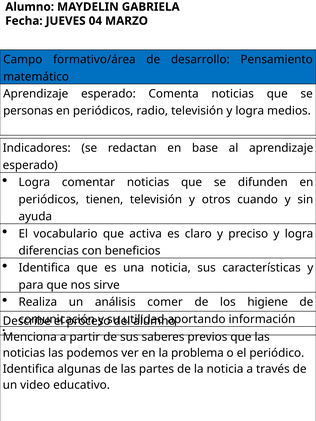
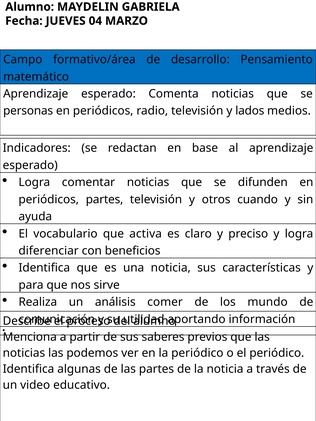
televisión y logra: logra -> lados
periódicos tienen: tienen -> partes
diferencias: diferencias -> diferenciar
higiene: higiene -> mundo
la problema: problema -> periódico
